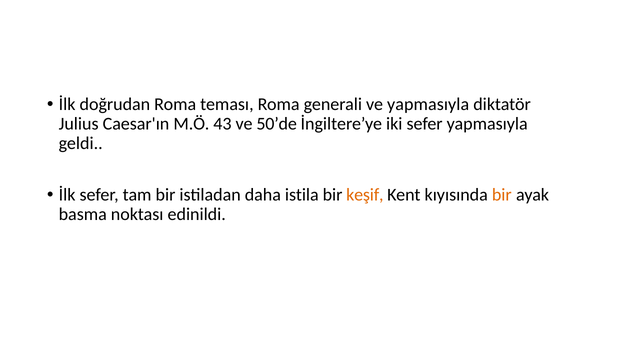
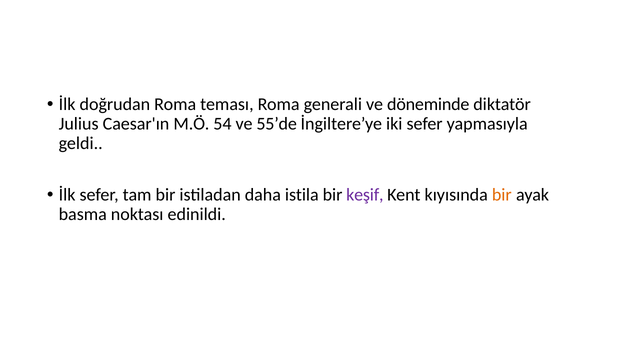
ve yapmasıyla: yapmasıyla -> döneminde
43: 43 -> 54
50’de: 50’de -> 55’de
keşif colour: orange -> purple
